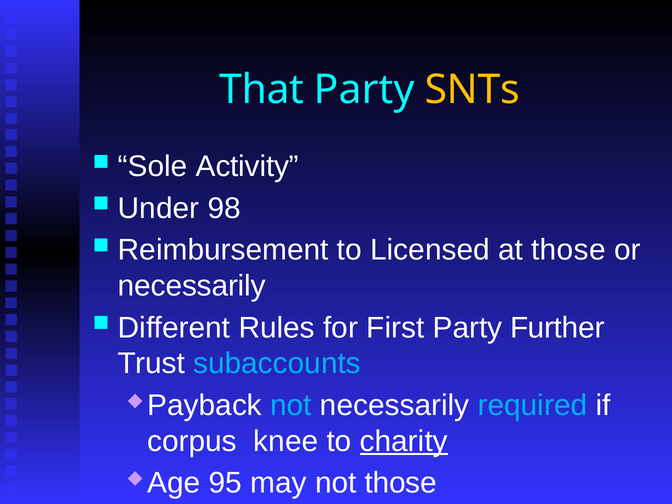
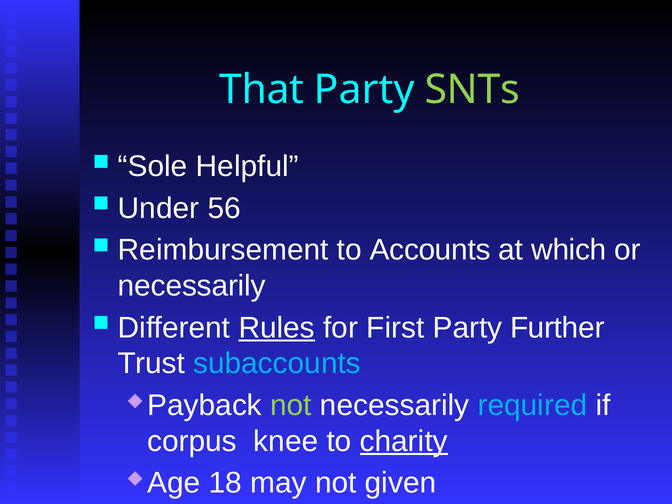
SNTs colour: yellow -> light green
Activity: Activity -> Helpful
98: 98 -> 56
Licensed: Licensed -> Accounts
at those: those -> which
Rules underline: none -> present
not at (291, 405) colour: light blue -> light green
95: 95 -> 18
not those: those -> given
